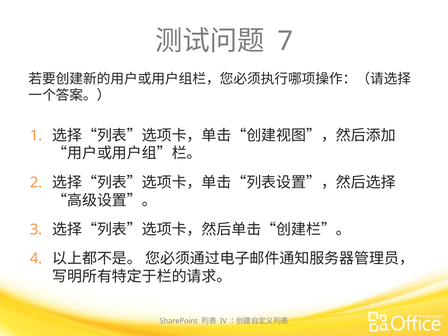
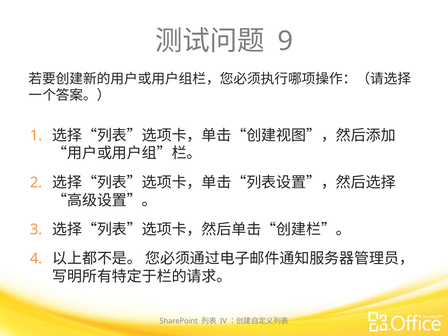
7: 7 -> 9
